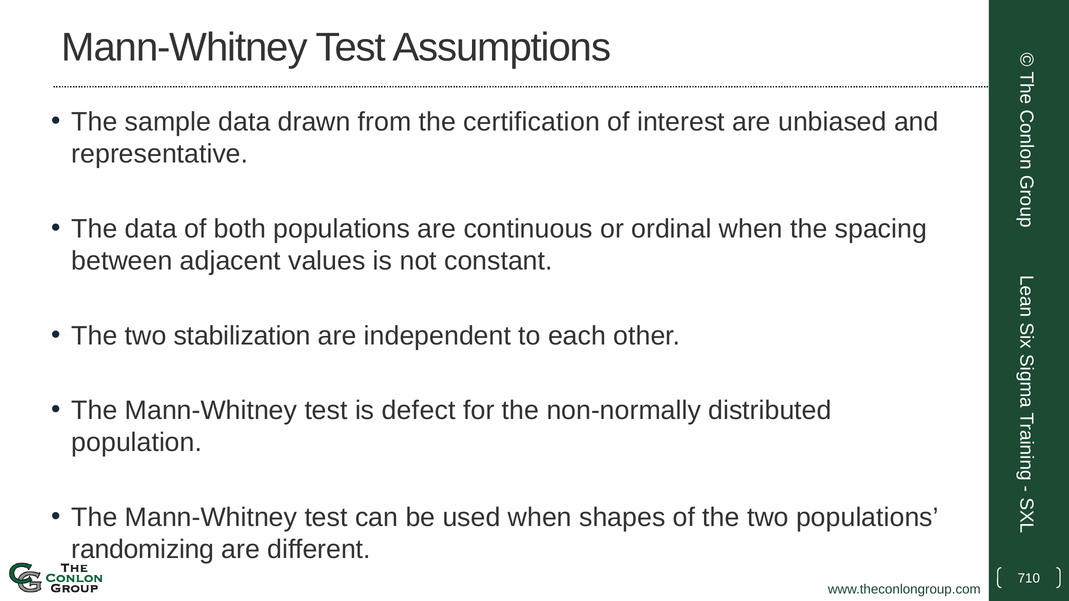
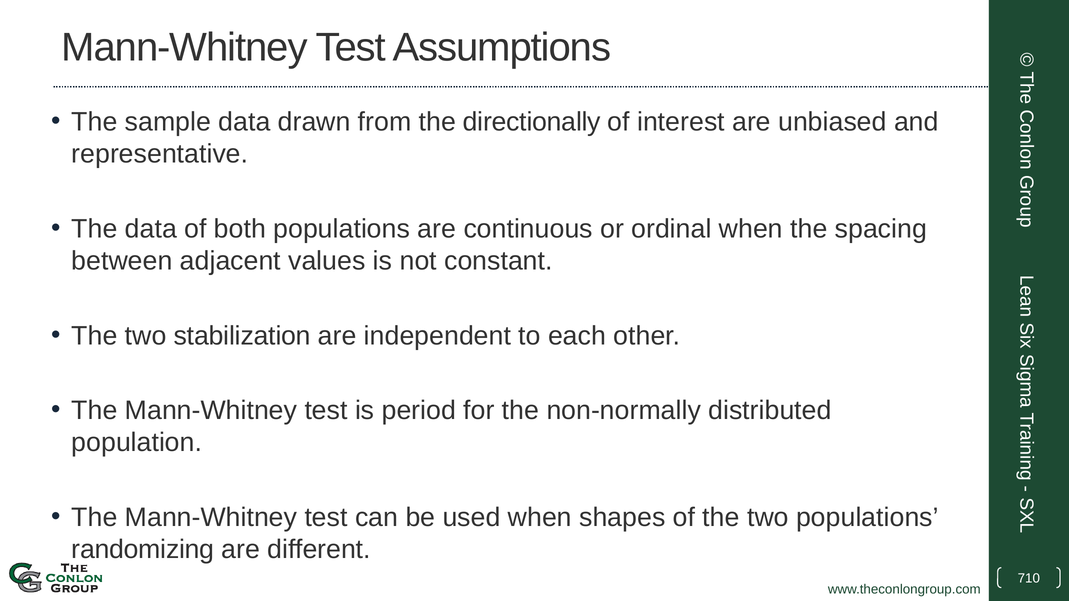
certification: certification -> directionally
defect: defect -> period
